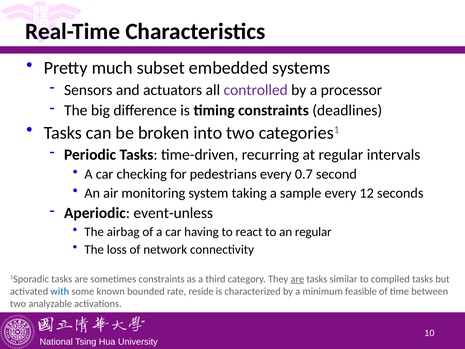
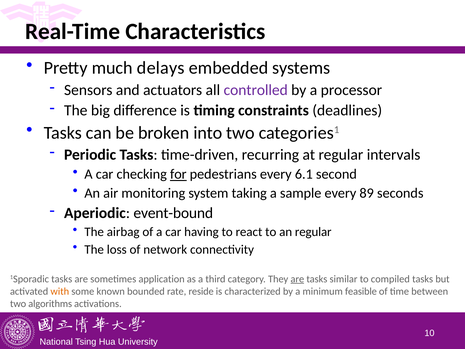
subset: subset -> delays
for underline: none -> present
0.7: 0.7 -> 6.1
12: 12 -> 89
event-unless: event-unless -> event-bound
sometimes constraints: constraints -> application
with colour: blue -> orange
analyzable: analyzable -> algorithms
